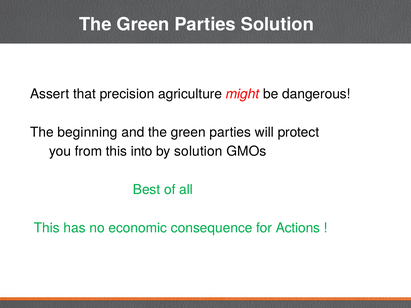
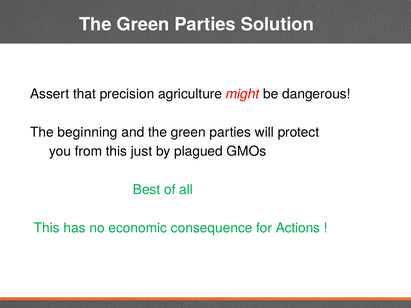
into: into -> just
by solution: solution -> plagued
